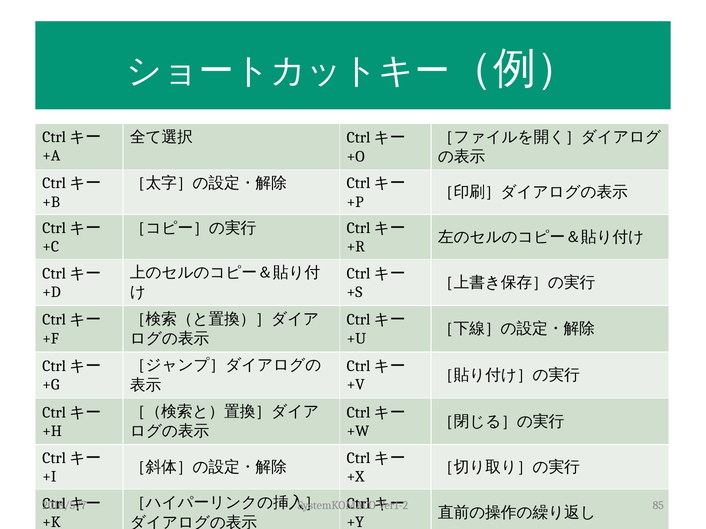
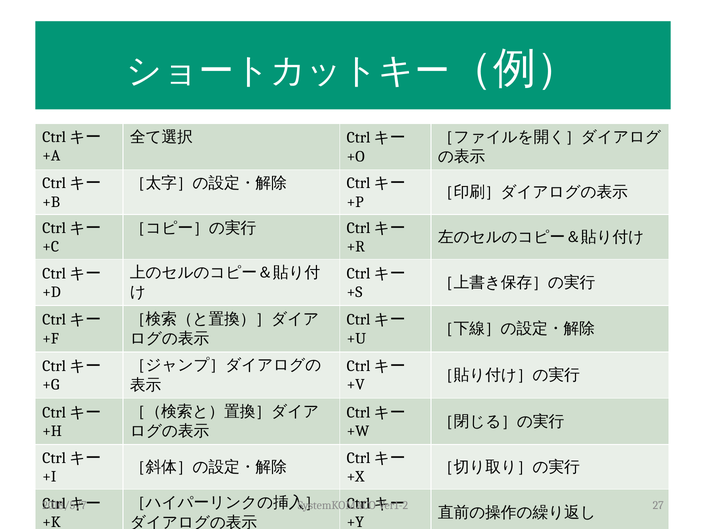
85: 85 -> 27
